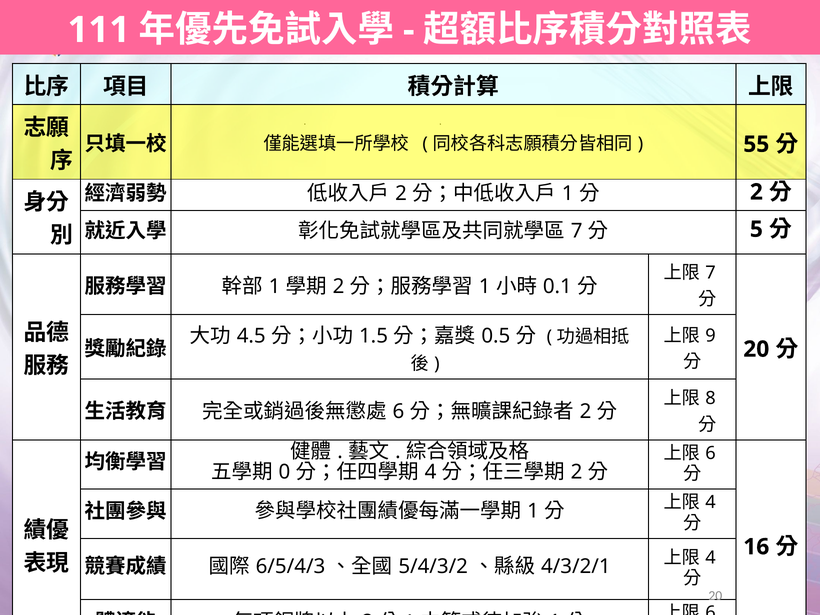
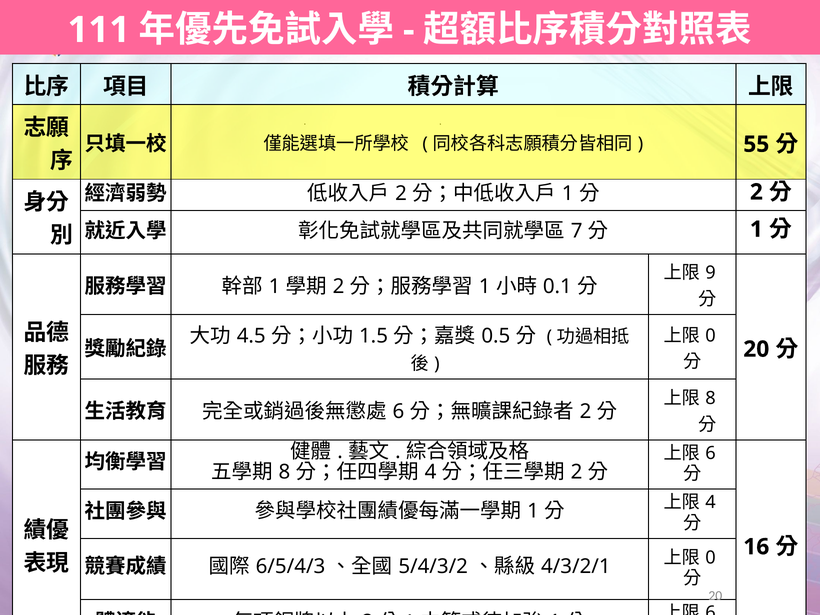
5 at (756, 229): 5 -> 1
7 at (710, 273): 7 -> 9
9 at (710, 336): 9 -> 0
0 at (284, 472): 0 -> 8
4 at (710, 558): 4 -> 0
